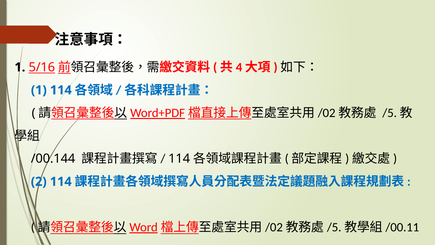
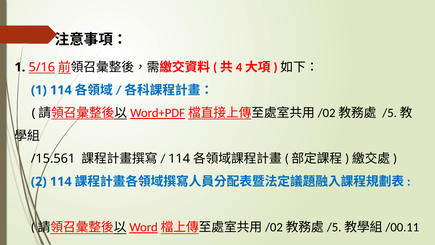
/00.144: /00.144 -> /15.561
